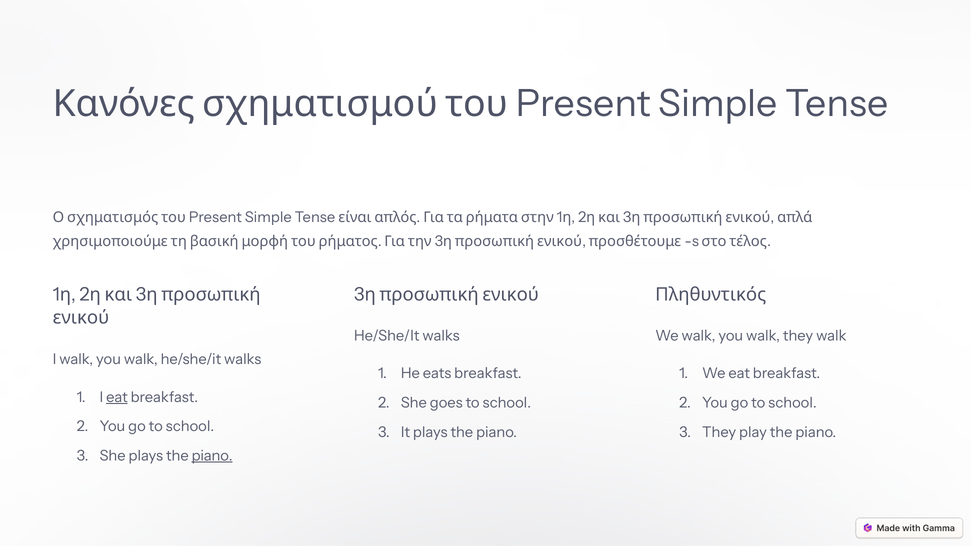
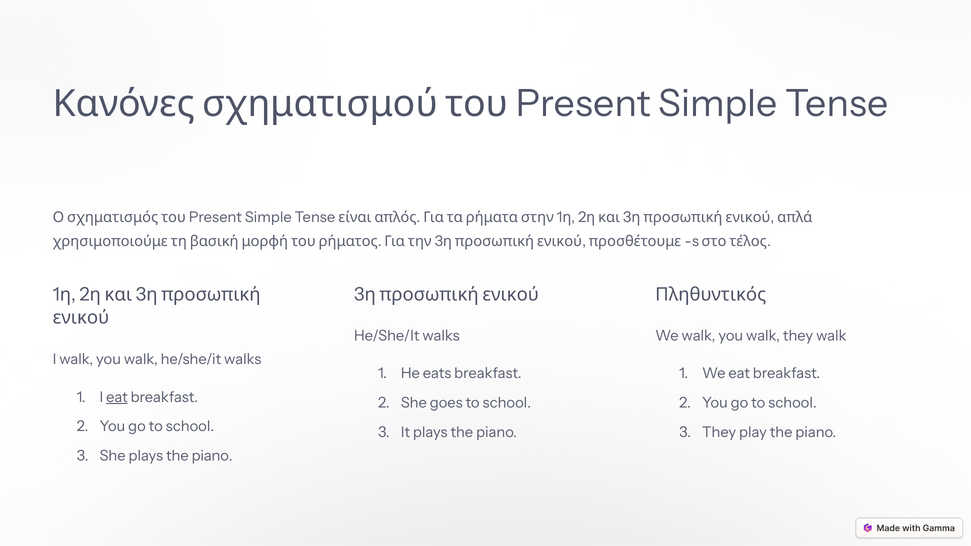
piano at (212, 456) underline: present -> none
